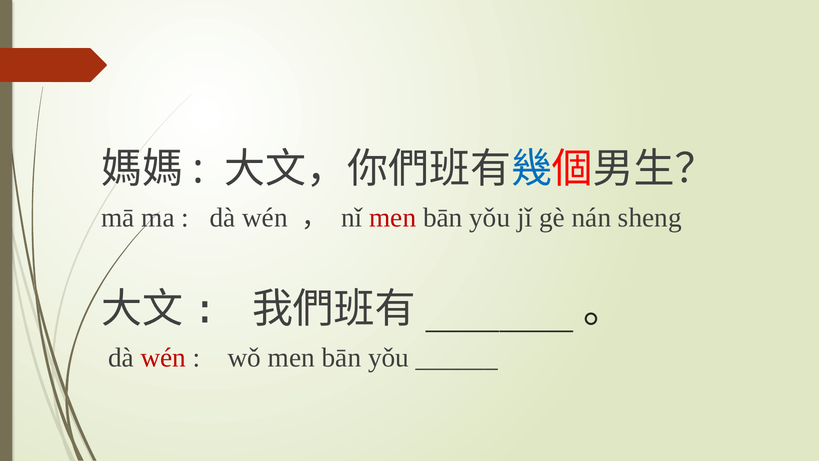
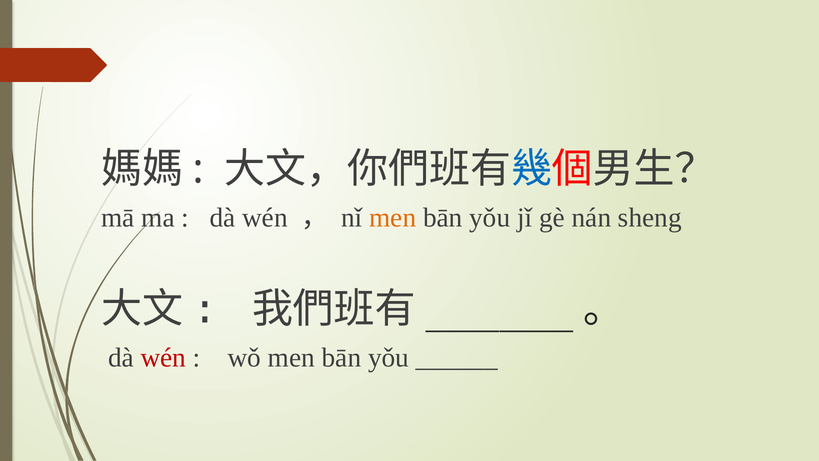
men at (393, 217) colour: red -> orange
